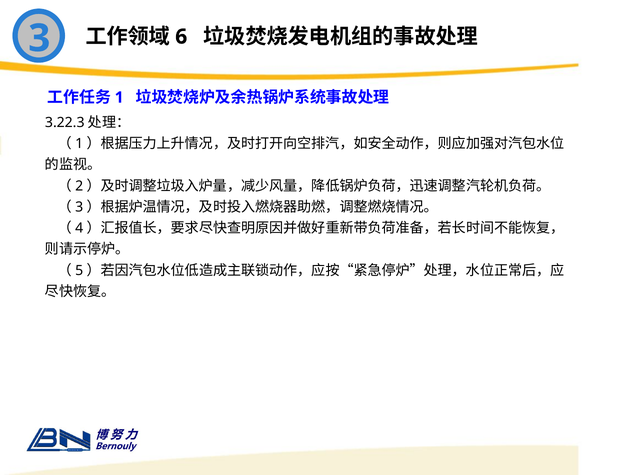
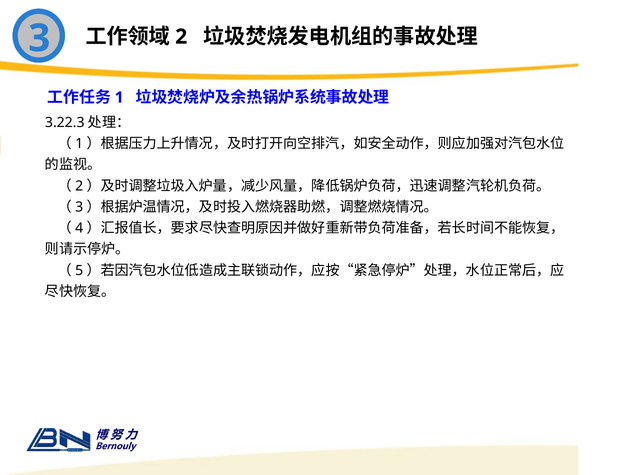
6: 6 -> 2
